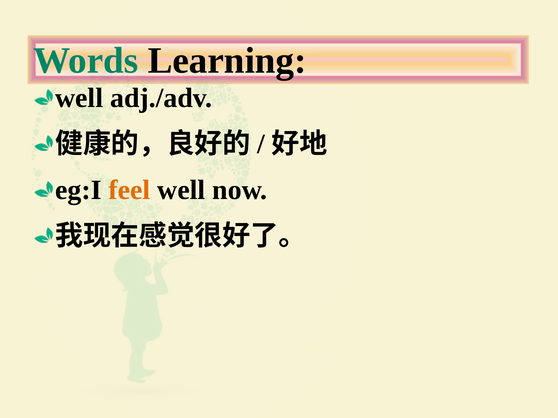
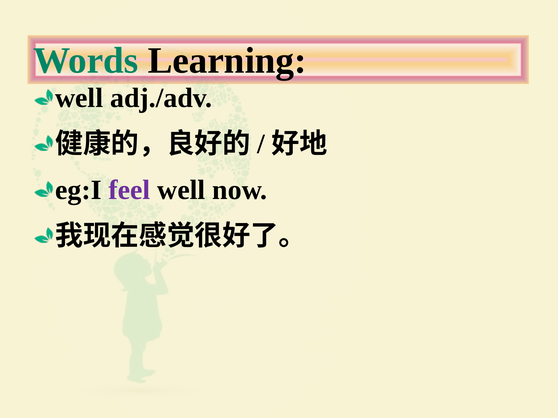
feel colour: orange -> purple
